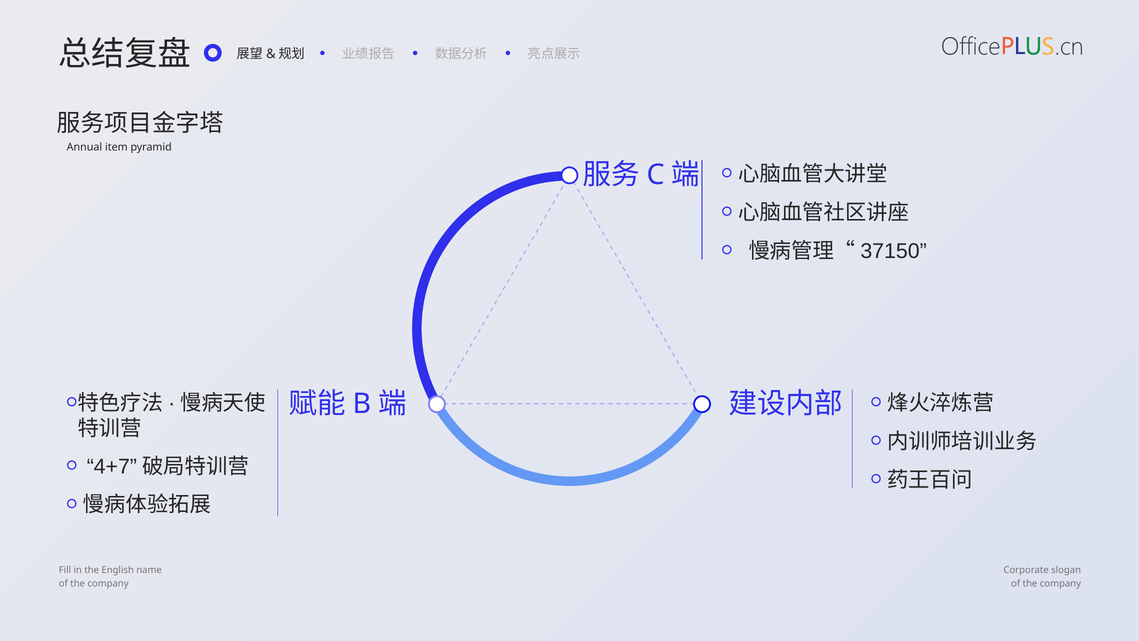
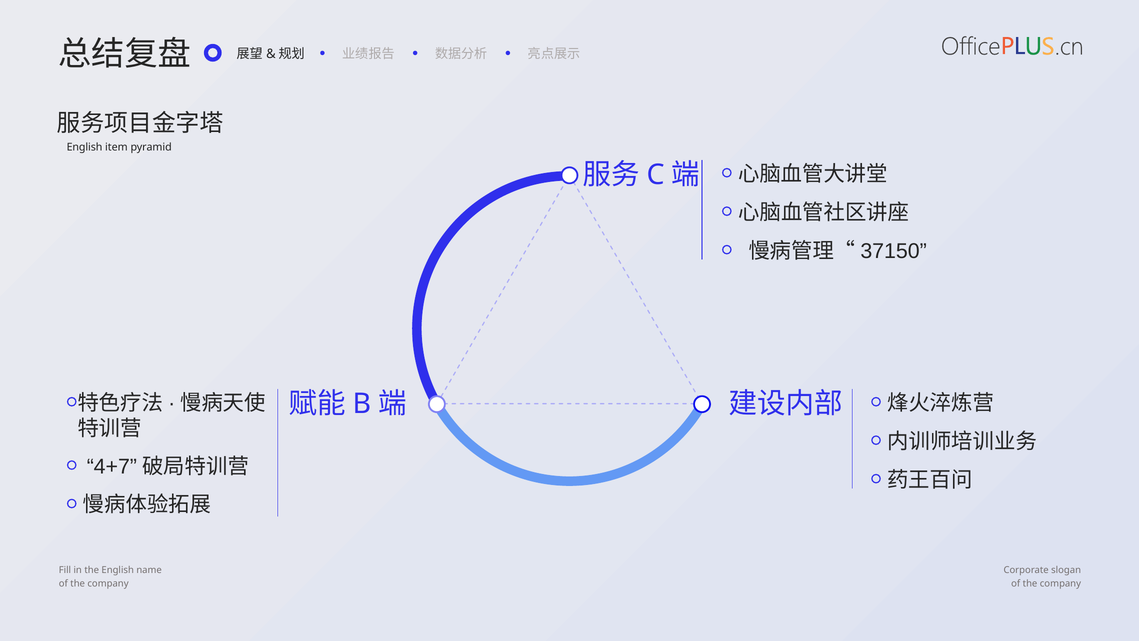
Annual at (84, 147): Annual -> English
